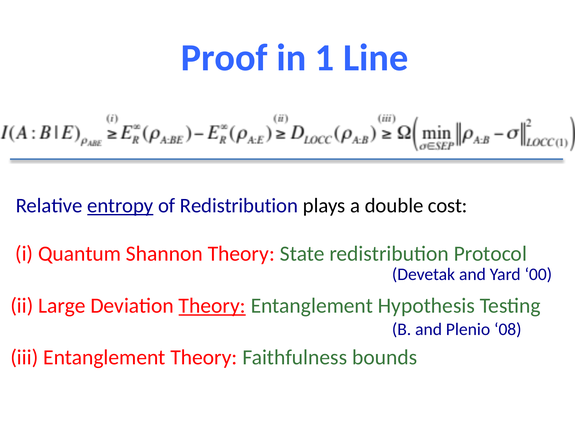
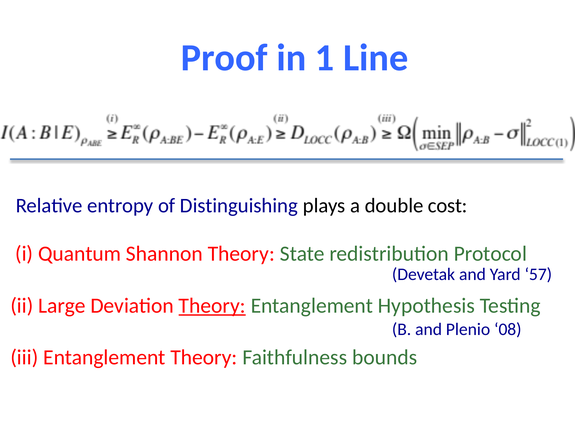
entropy underline: present -> none
of Redistribution: Redistribution -> Distinguishing
00: 00 -> 57
